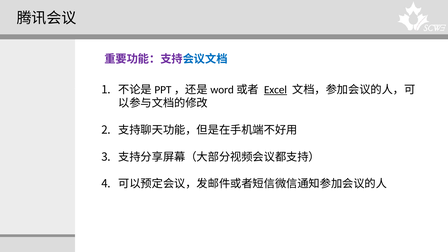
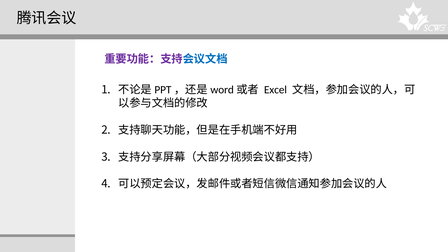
Excel underline: present -> none
